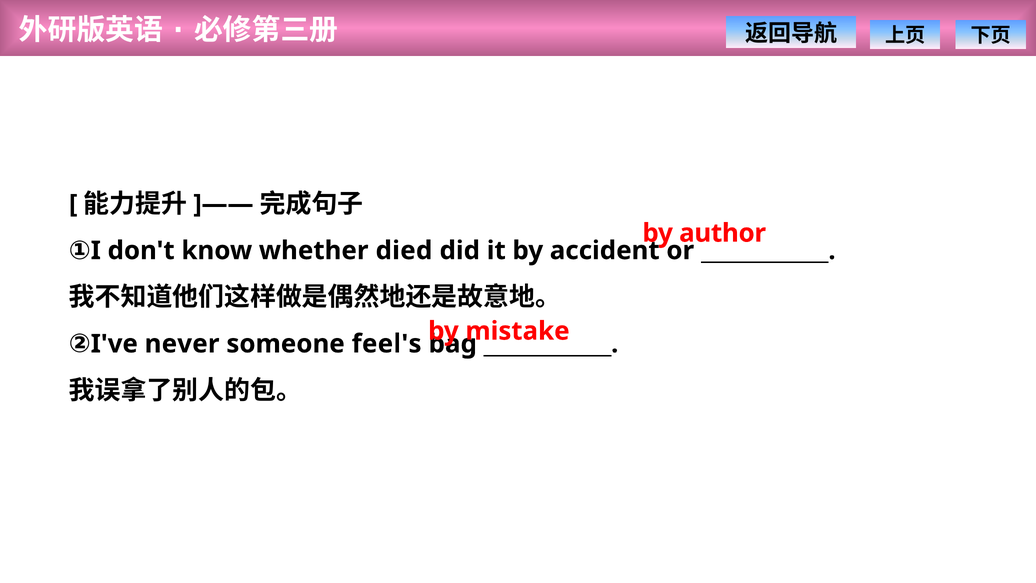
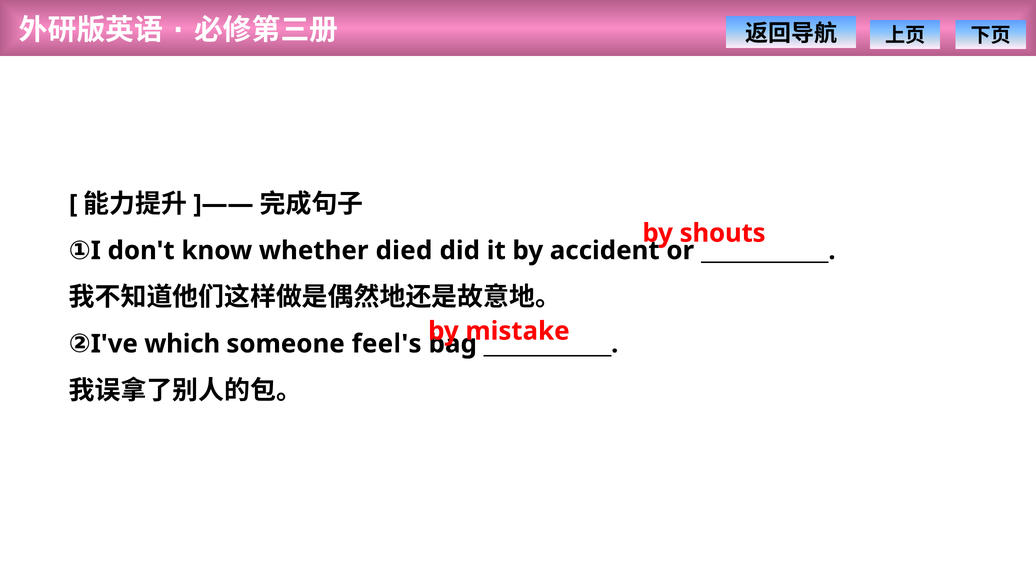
author: author -> shouts
never: never -> which
